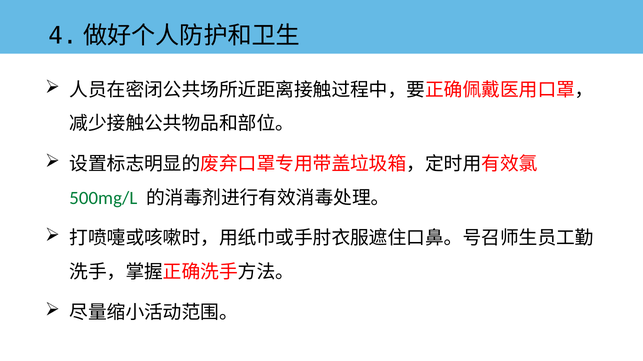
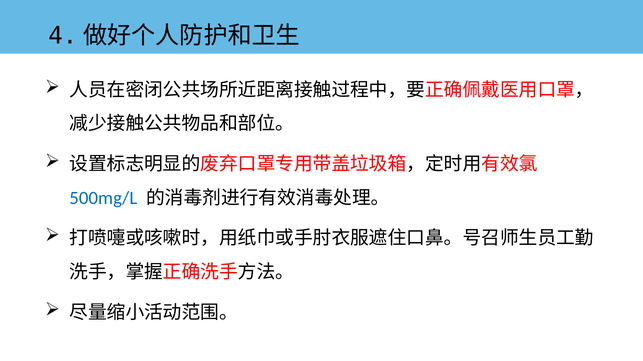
500mg/L colour: green -> blue
